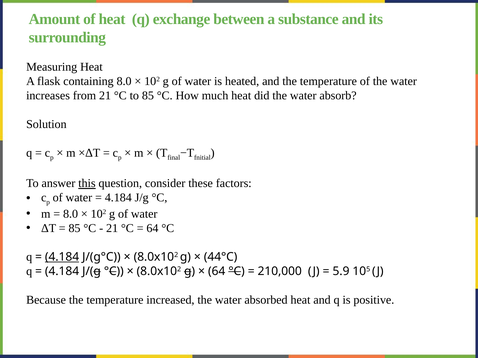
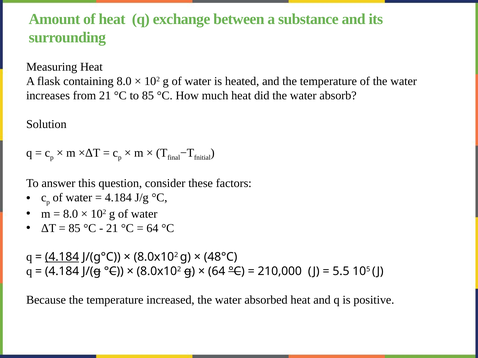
this underline: present -> none
44°C: 44°C -> 48°C
5.9: 5.9 -> 5.5
